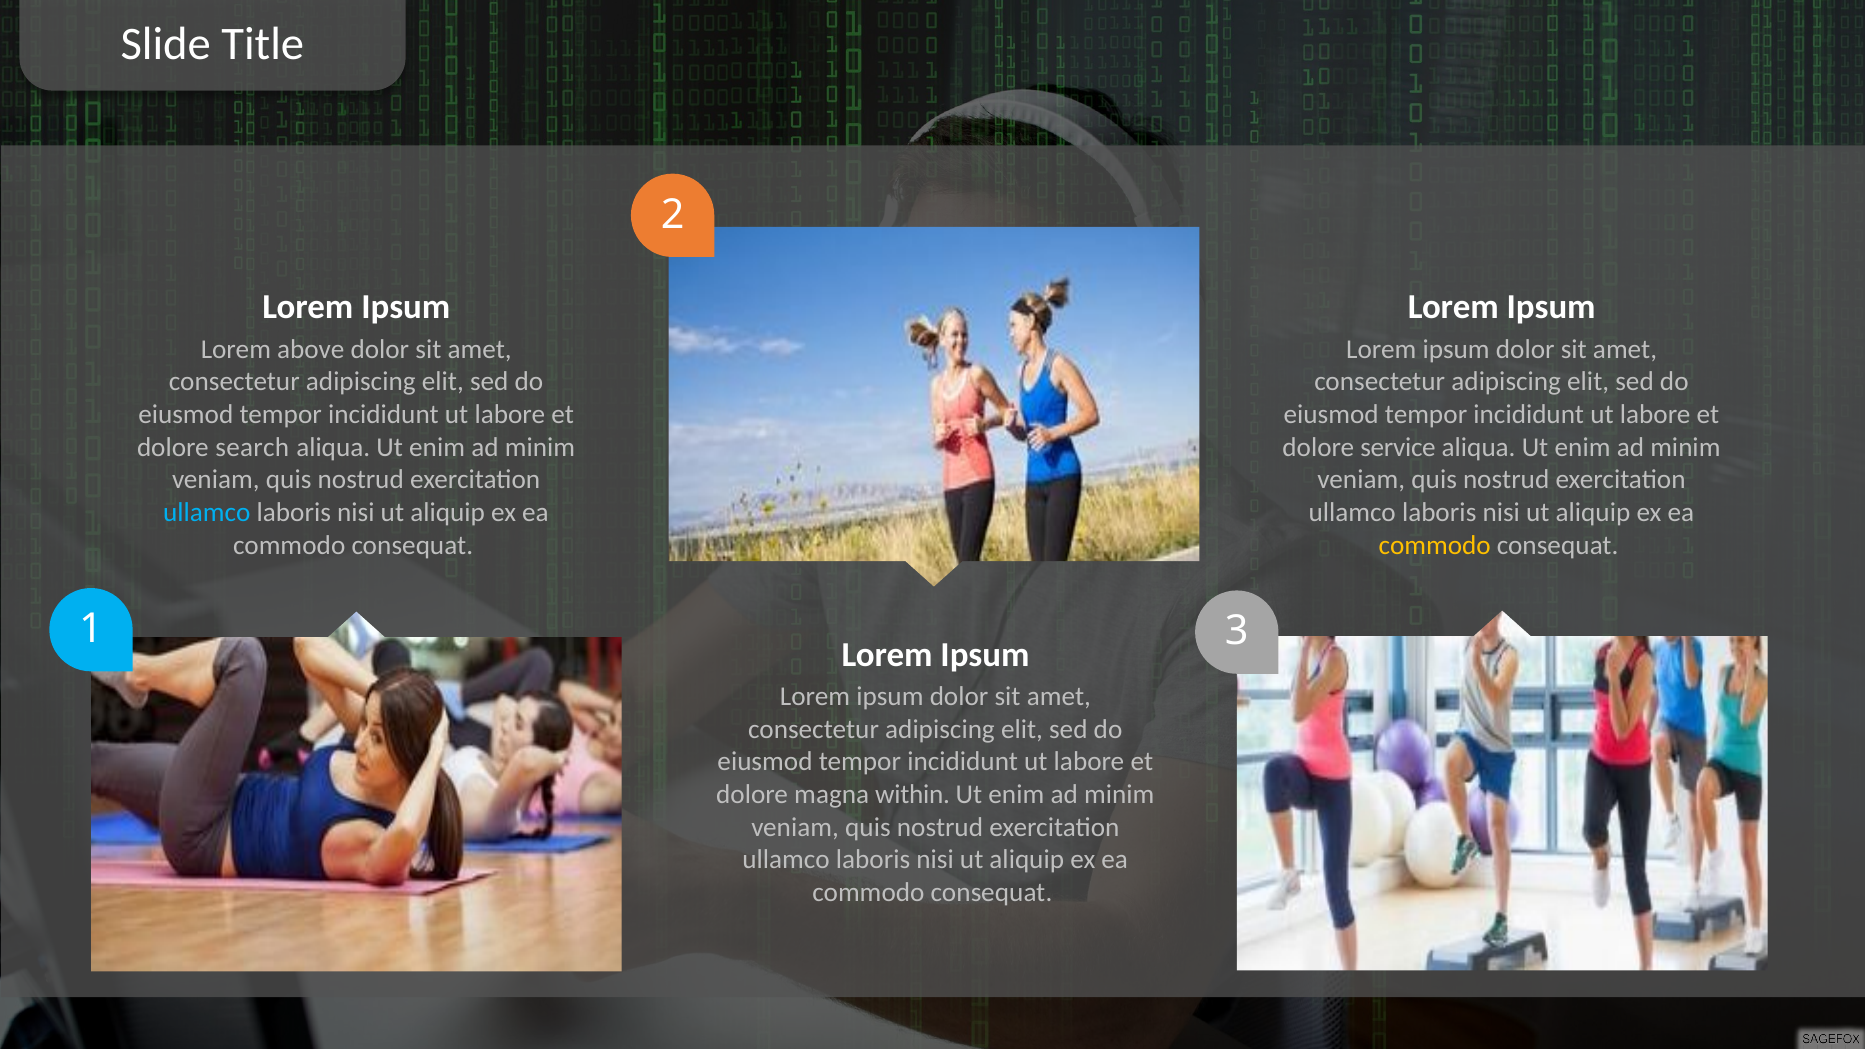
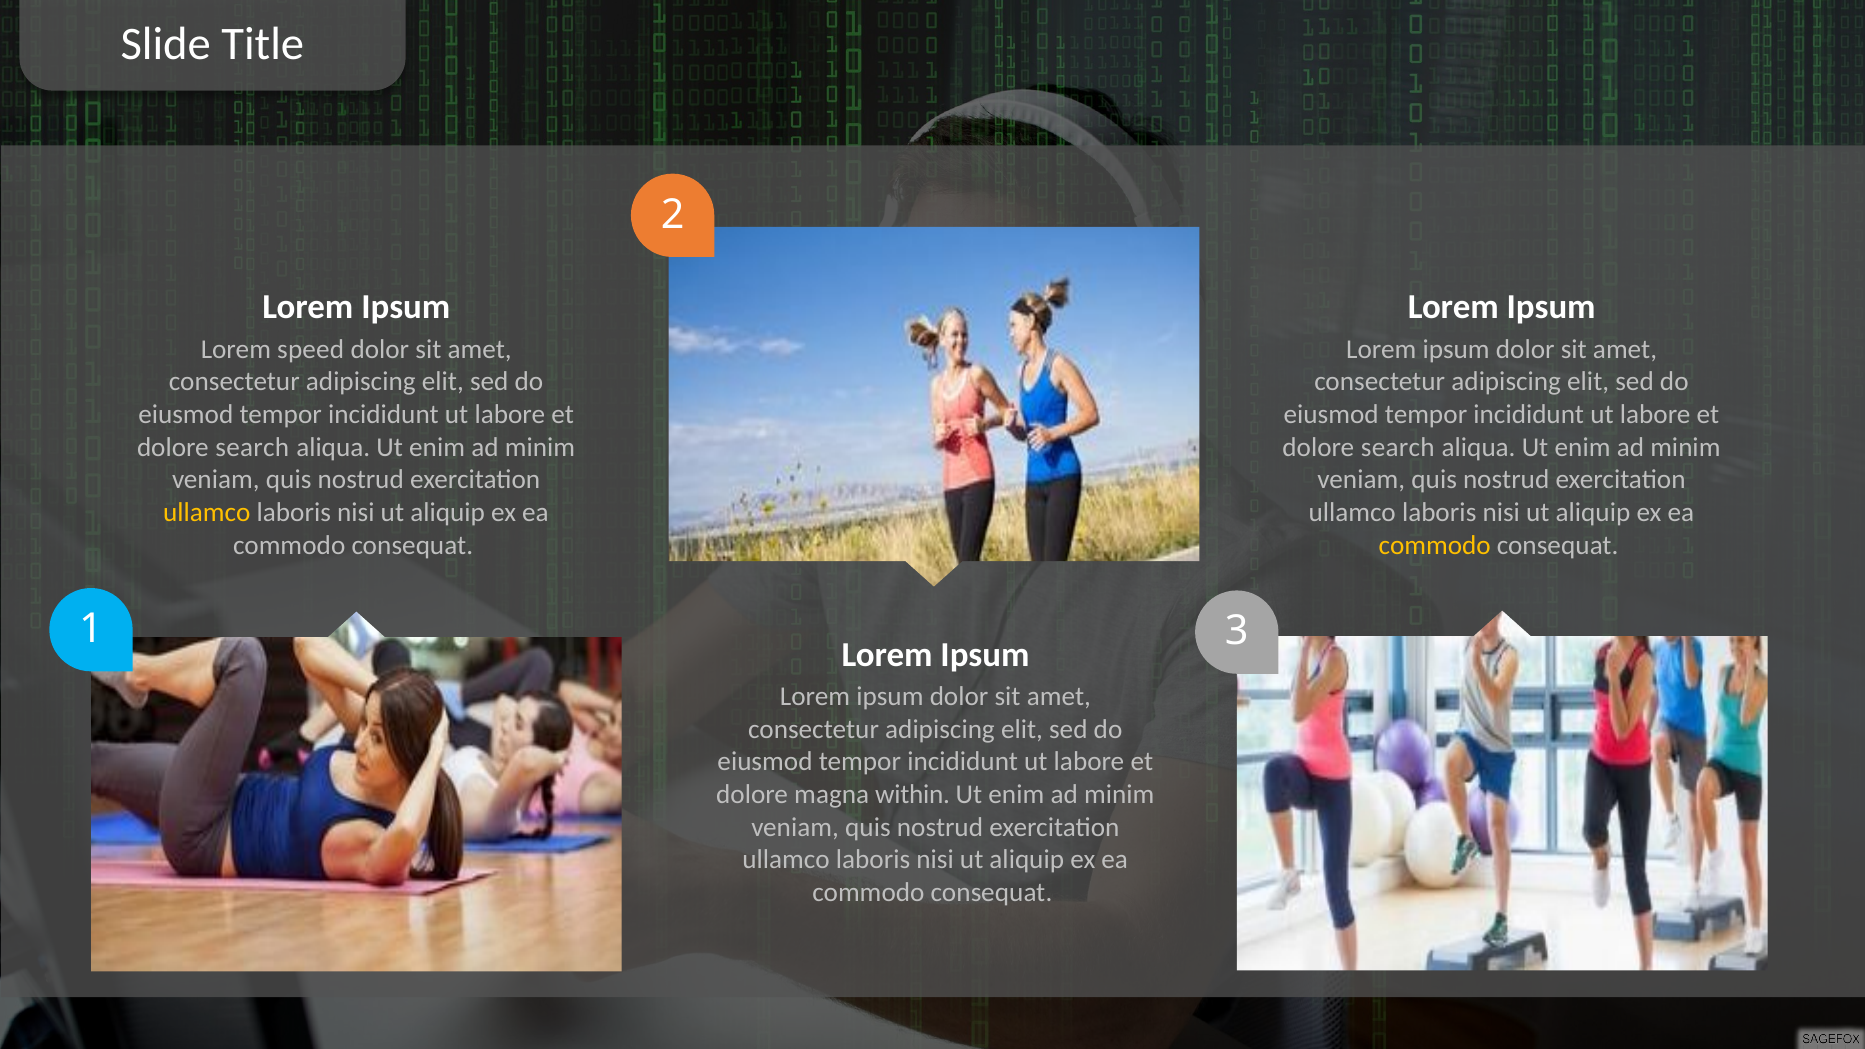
above: above -> speed
service at (1398, 447): service -> search
ullamco at (207, 512) colour: light blue -> yellow
